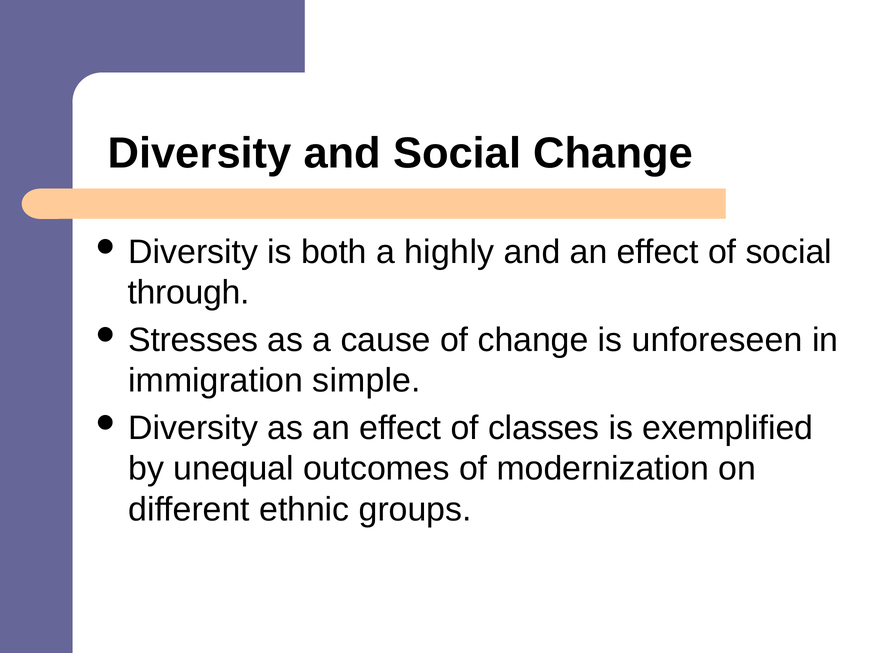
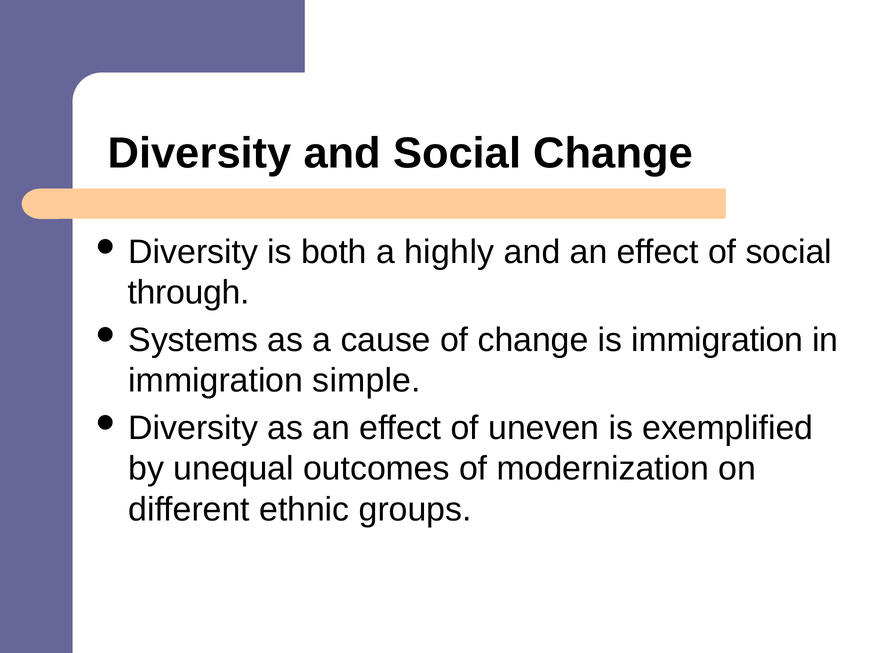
Stresses: Stresses -> Systems
is unforeseen: unforeseen -> immigration
classes: classes -> uneven
